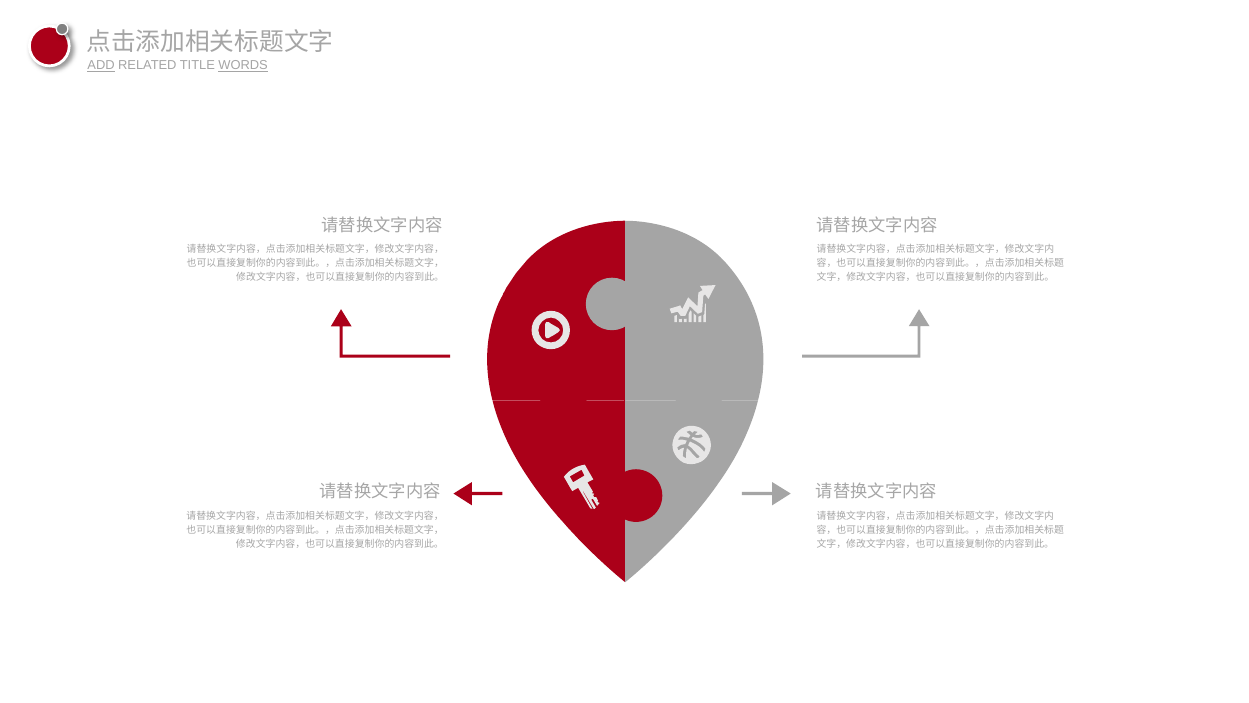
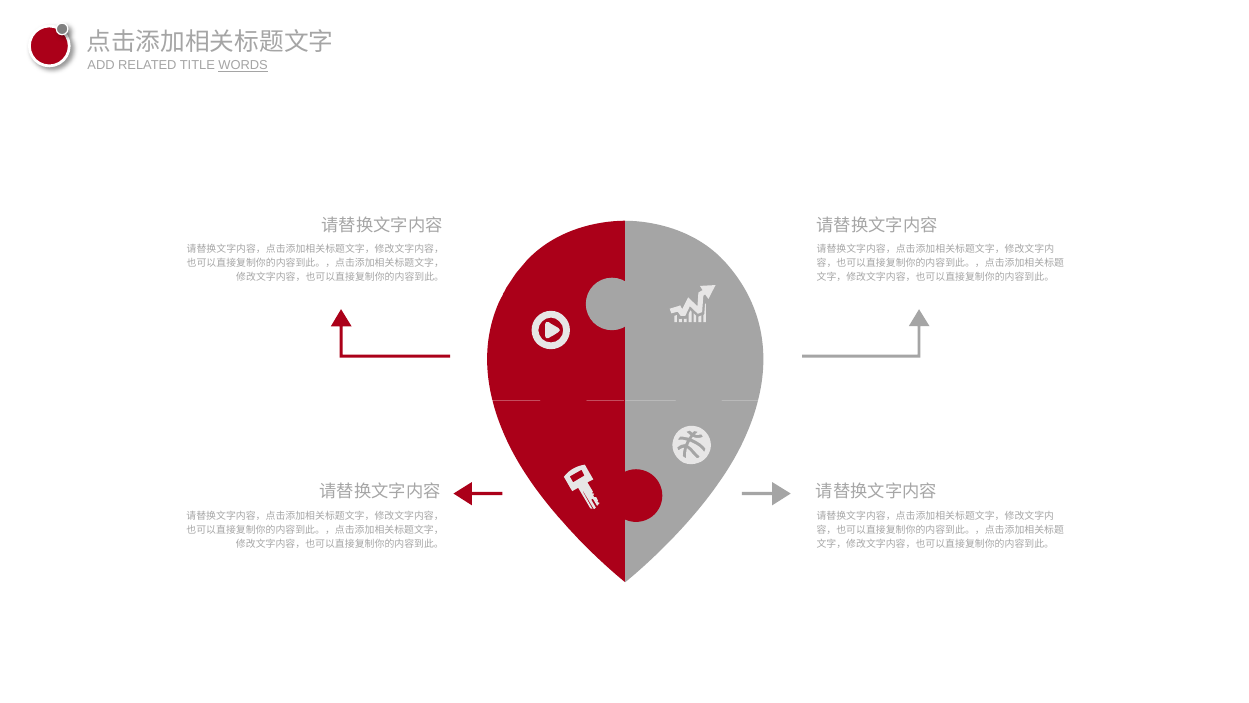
ADD underline: present -> none
